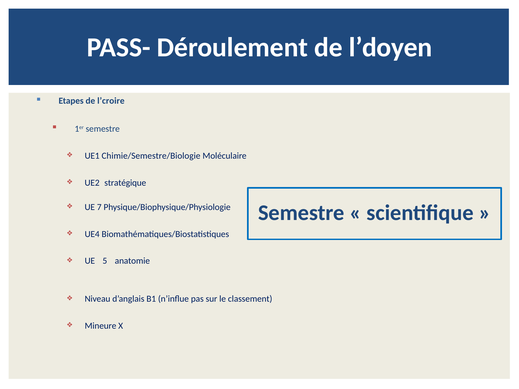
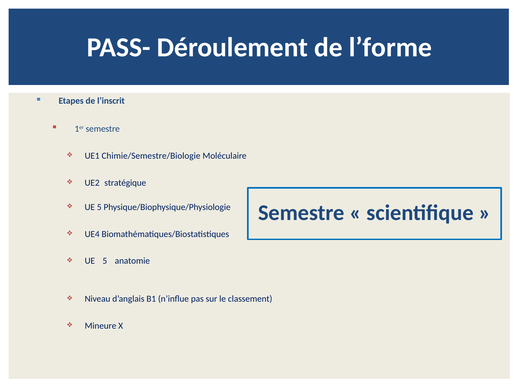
l’doyen: l’doyen -> l’forme
l’croire: l’croire -> l’inscrit
7 at (99, 207): 7 -> 5
